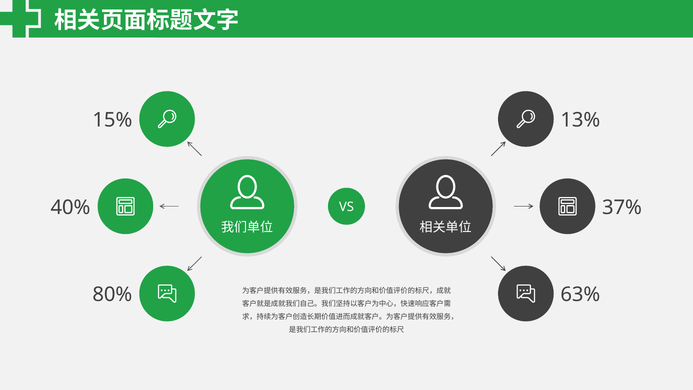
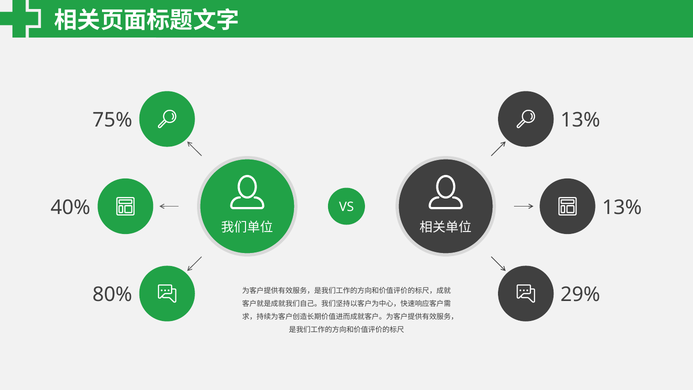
15%: 15% -> 75%
40% 37%: 37% -> 13%
63%: 63% -> 29%
